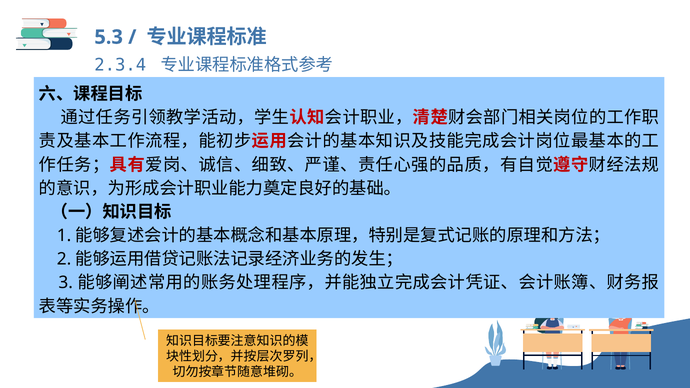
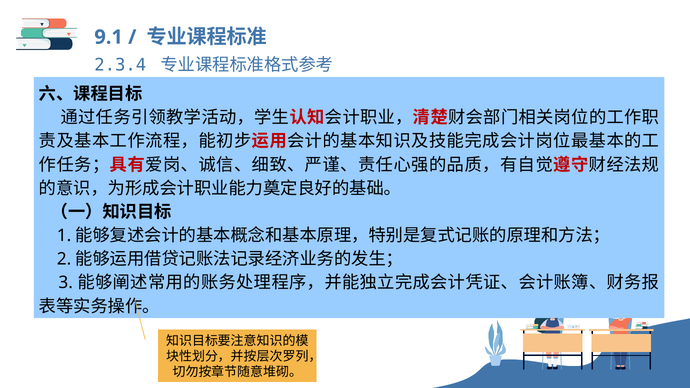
5.3: 5.3 -> 9.1
